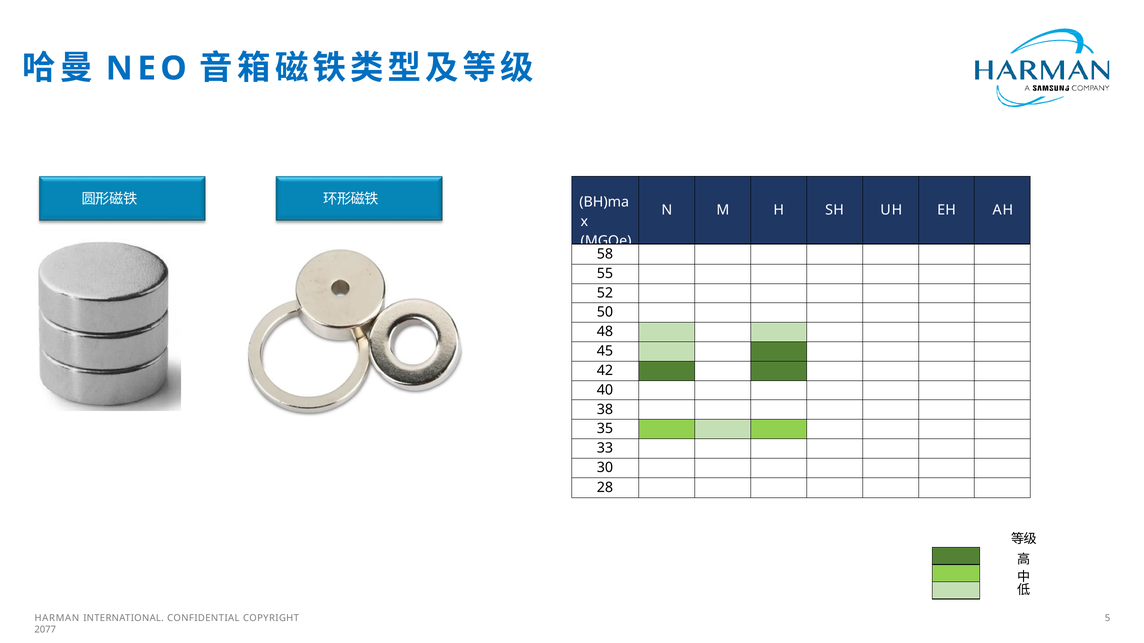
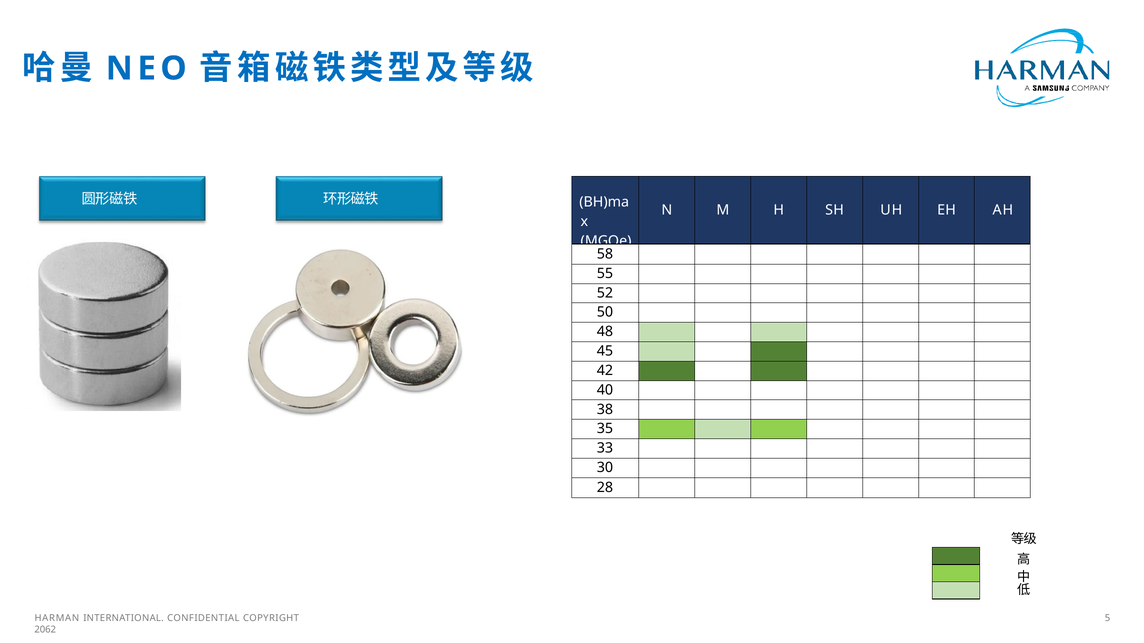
2077: 2077 -> 2062
